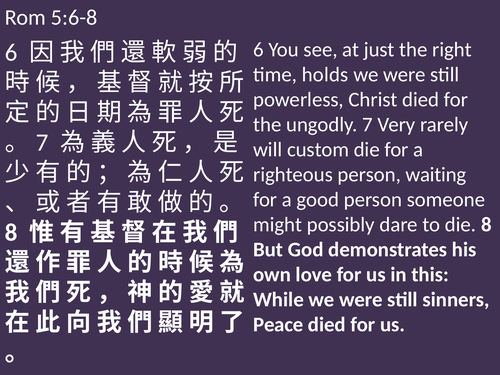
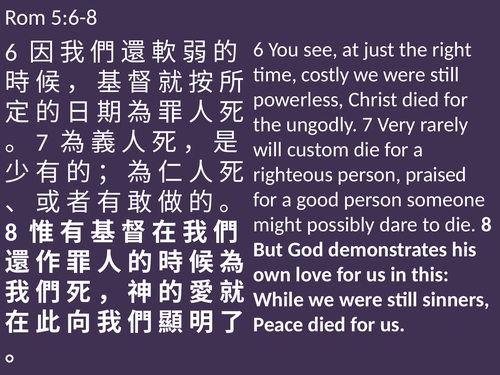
holds: holds -> costly
waiting: waiting -> praised
